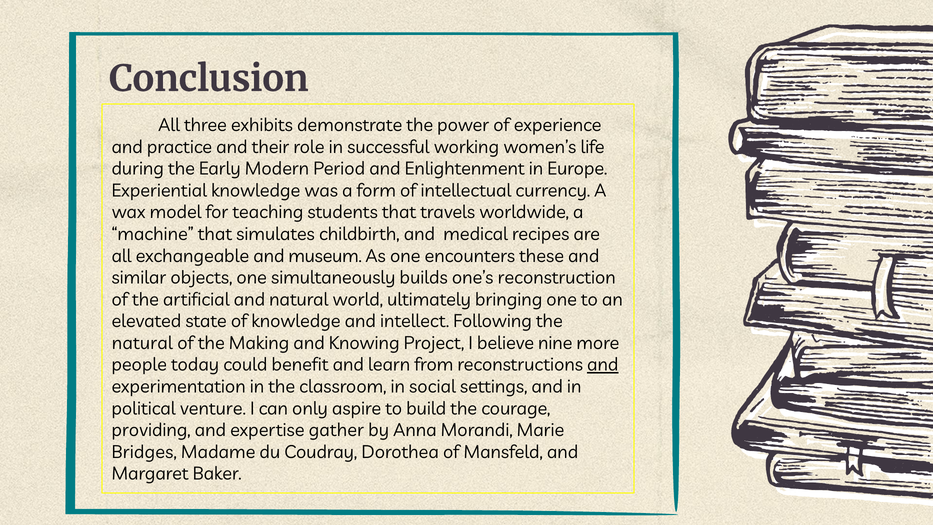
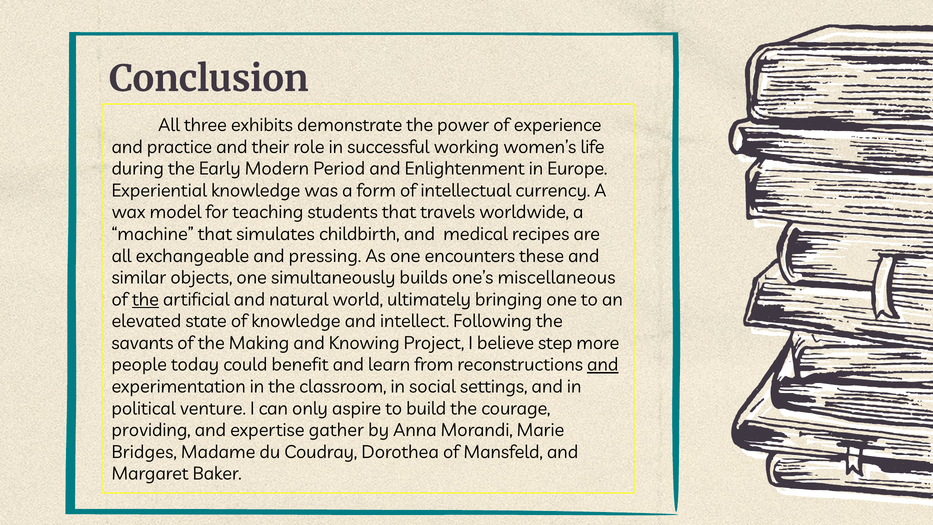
museum: museum -> pressing
reconstruction: reconstruction -> miscellaneous
the at (145, 300) underline: none -> present
natural at (142, 343): natural -> savants
nine: nine -> step
